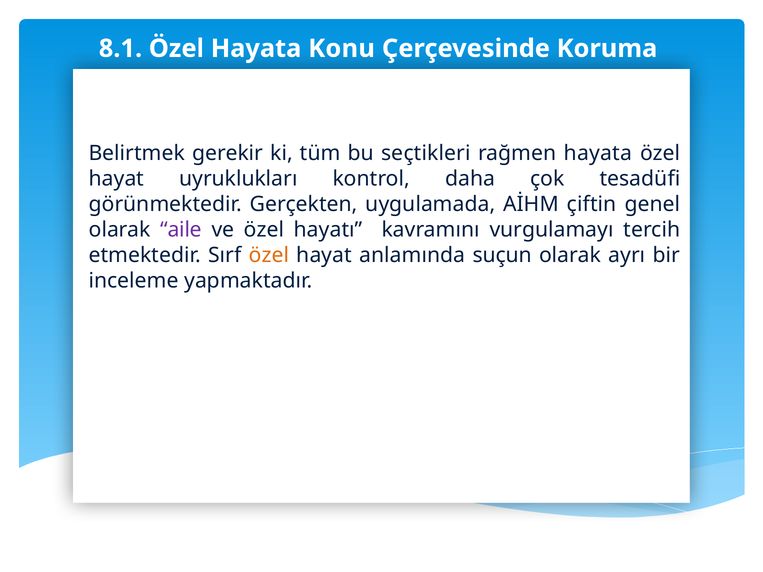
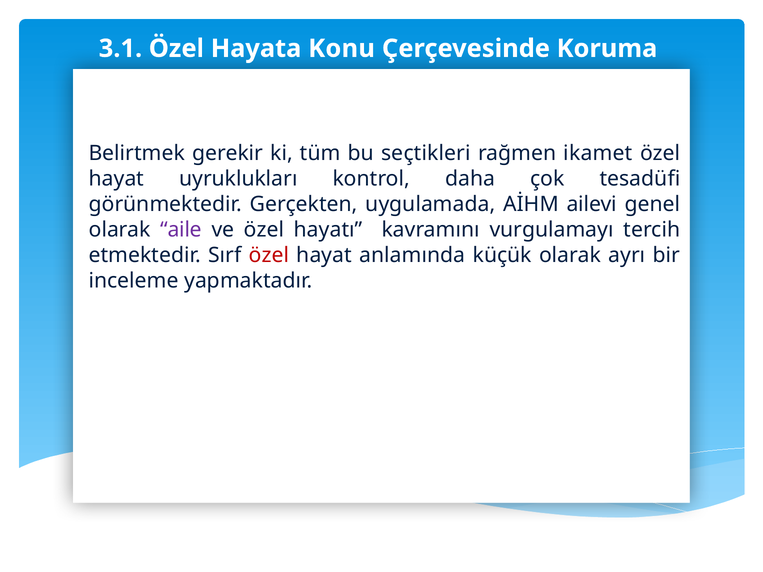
8.1: 8.1 -> 3.1
rağmen hayata: hayata -> ikamet
çiftin: çiftin -> ailevi
özel at (269, 255) colour: orange -> red
suçun: suçun -> küçük
